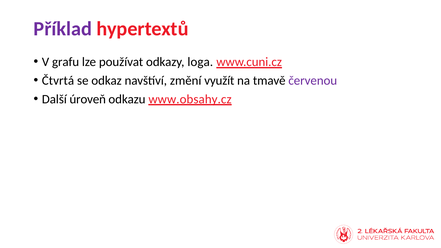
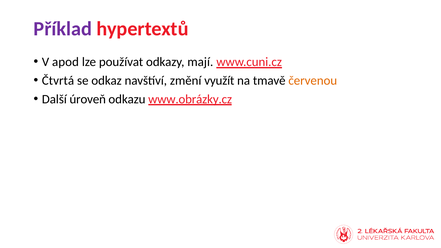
grafu: grafu -> apod
loga: loga -> mají
červenou colour: purple -> orange
www.obsahy.cz: www.obsahy.cz -> www.obrázky.cz
